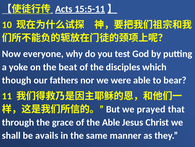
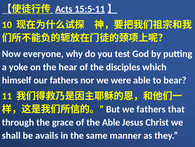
beat: beat -> hear
though: though -> himself
we prayed: prayed -> fathers
